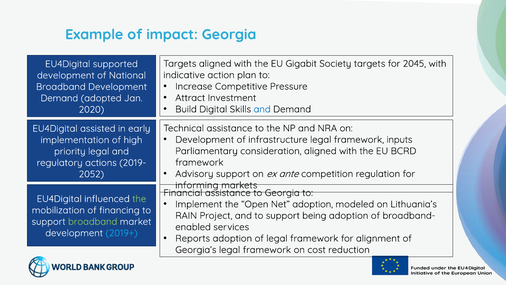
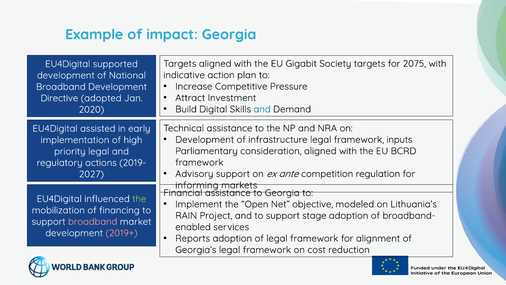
2045: 2045 -> 2075
Demand at (59, 98): Demand -> Directive
2052: 2052 -> 2027
Net adoption: adoption -> objective
being: being -> stage
broadband at (93, 221) colour: light green -> pink
2019+ colour: light blue -> pink
